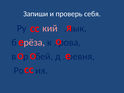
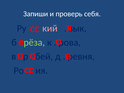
рёза colour: pink -> light green
